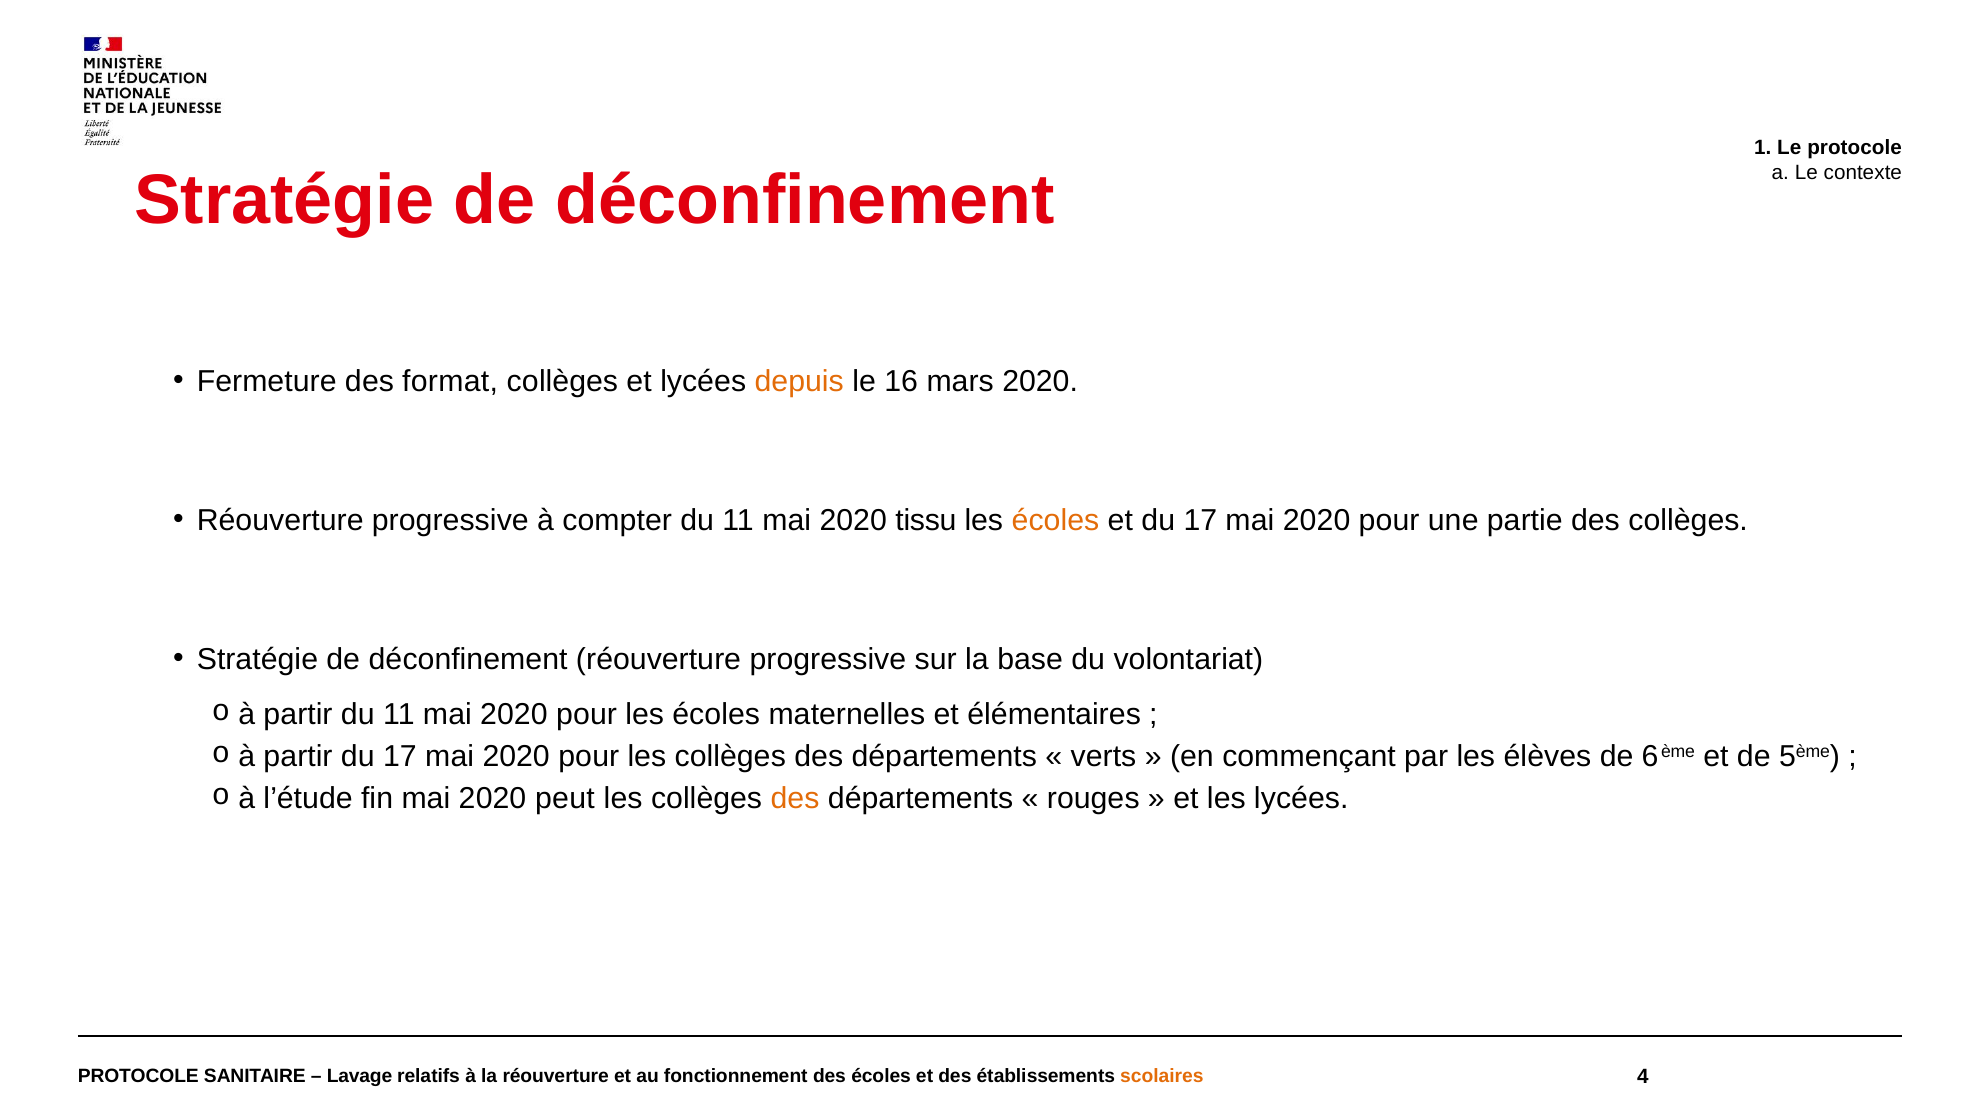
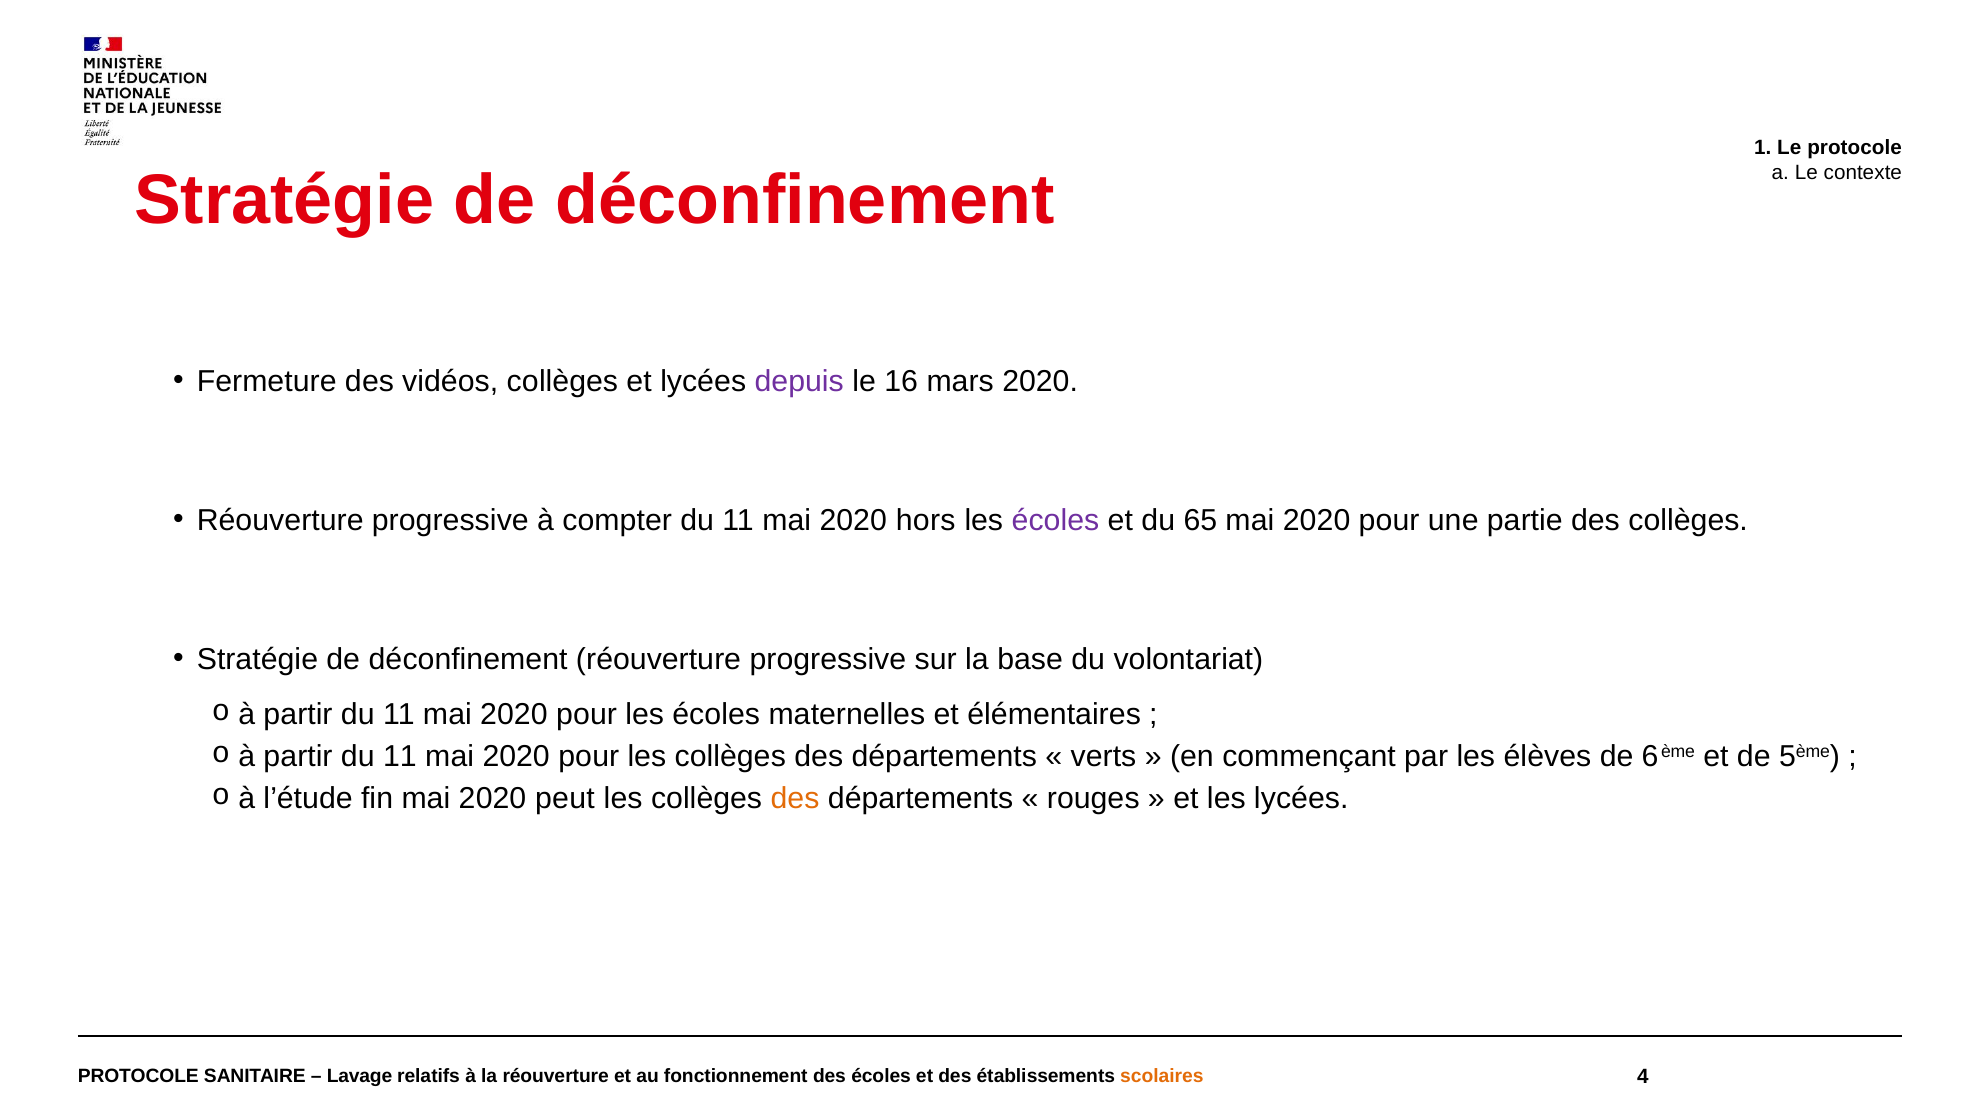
format: format -> vidéos
depuis colour: orange -> purple
tissu: tissu -> hors
écoles at (1055, 520) colour: orange -> purple
et du 17: 17 -> 65
17 at (400, 757): 17 -> 11
